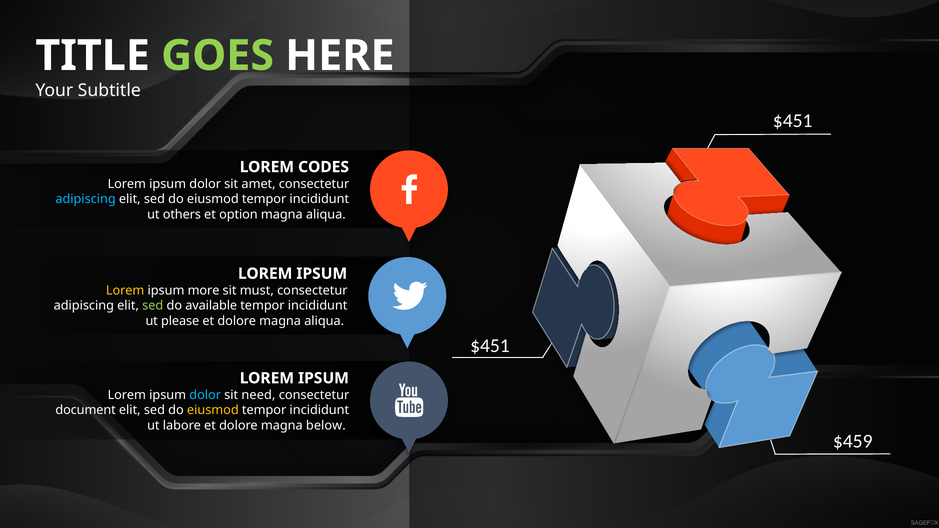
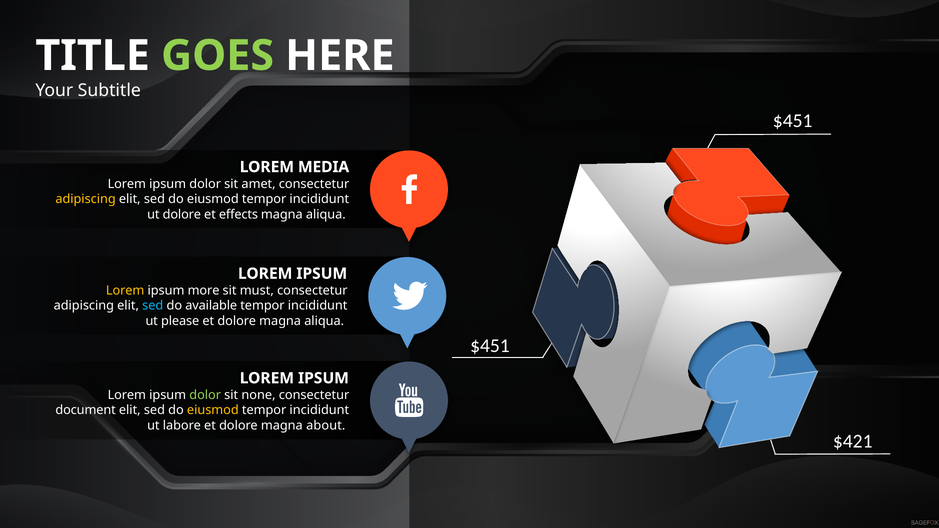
CODES: CODES -> MEDIA
adipiscing at (86, 199) colour: light blue -> yellow
ut others: others -> dolore
option: option -> effects
sed at (153, 306) colour: light green -> light blue
dolor at (205, 395) colour: light blue -> light green
need: need -> none
below: below -> about
$459: $459 -> $421
